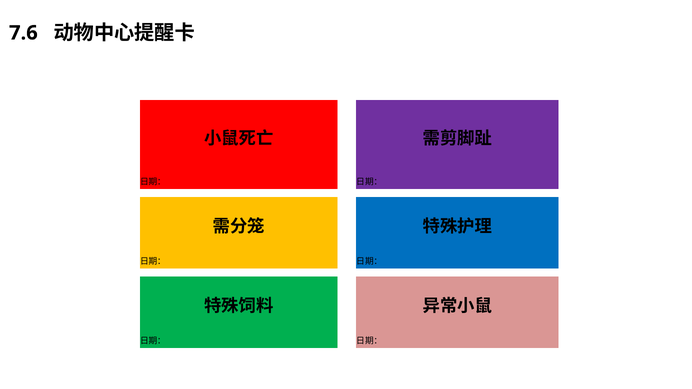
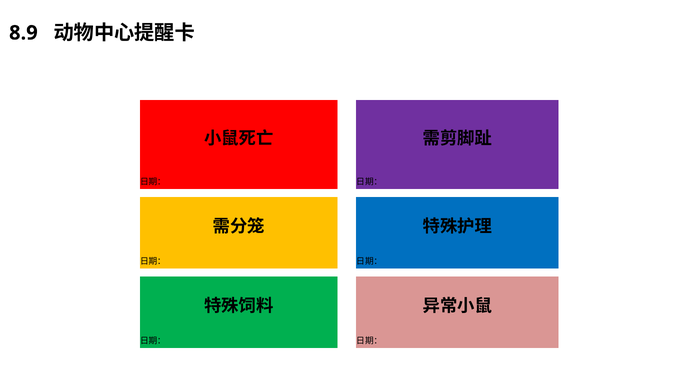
7.6: 7.6 -> 8.9
